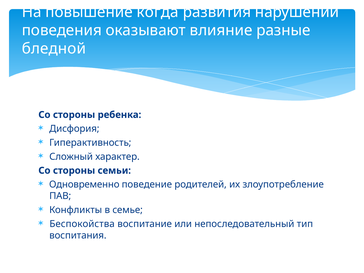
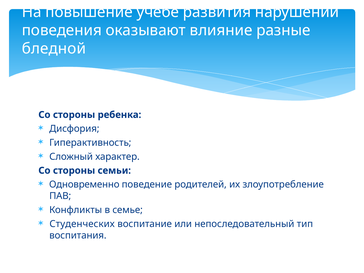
когда: когда -> учебе
Беспокойства: Беспокойства -> Студенческих
